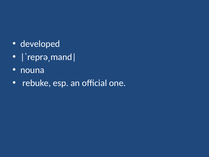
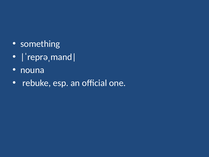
developed: developed -> something
